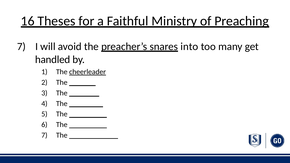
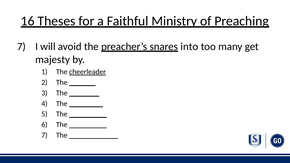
handled: handled -> majesty
